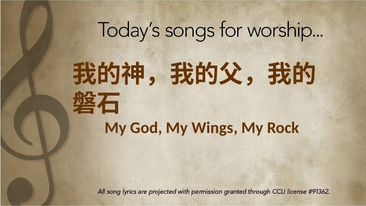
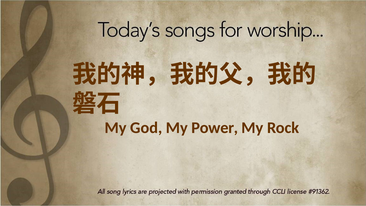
Wings: Wings -> Power
